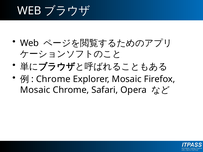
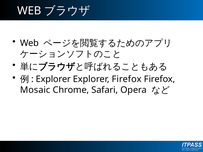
Chrome at (53, 79): Chrome -> Explorer
Explorer Mosaic: Mosaic -> Firefox
